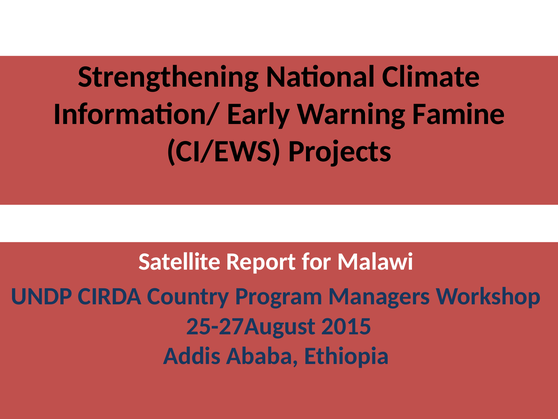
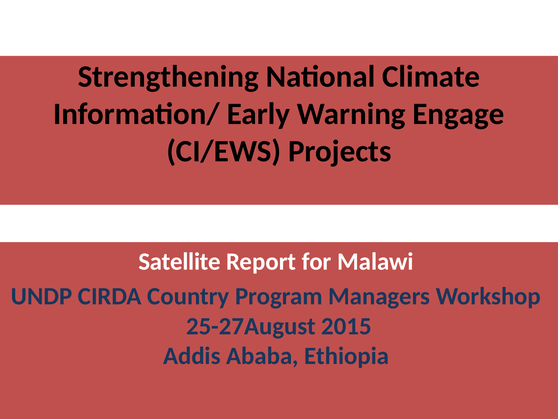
Famine: Famine -> Engage
